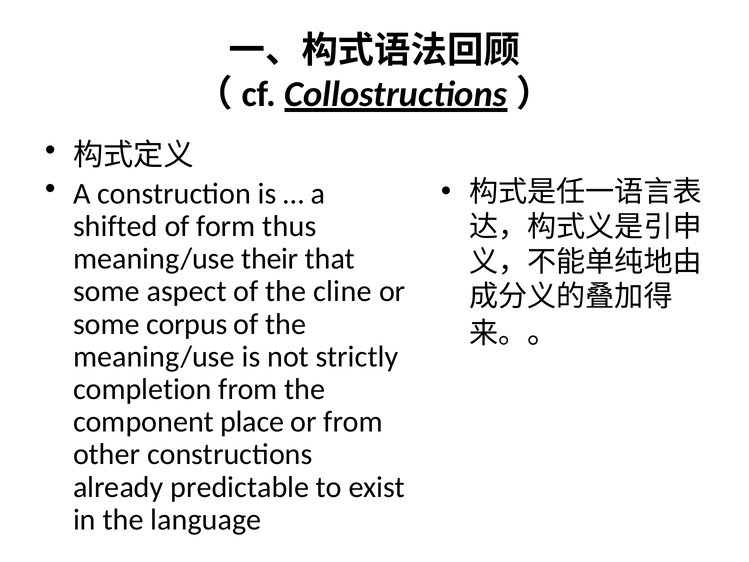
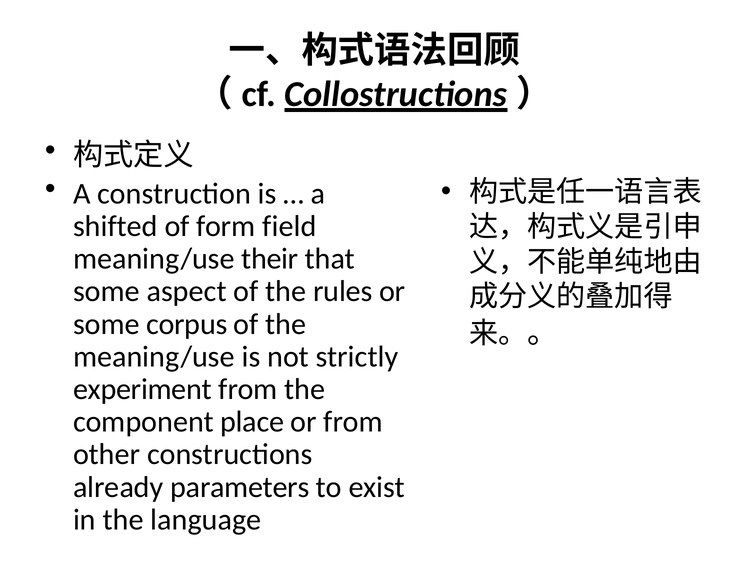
thus: thus -> field
cline: cline -> rules
completion: completion -> experiment
predictable: predictable -> parameters
